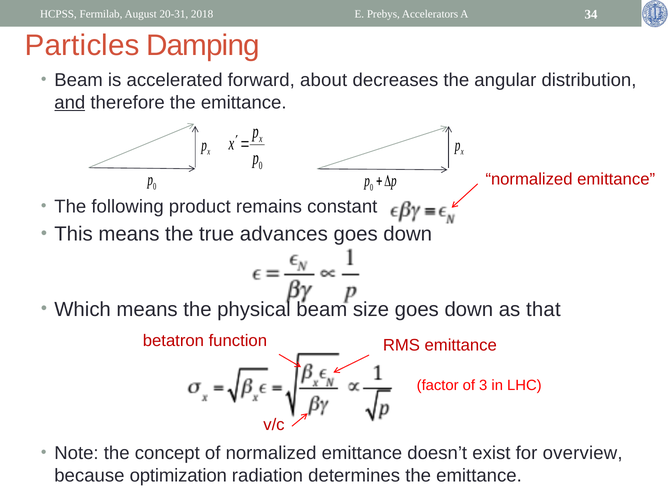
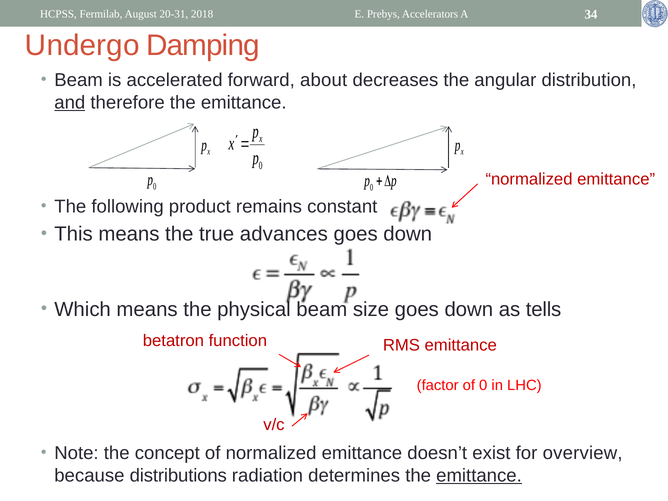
Particles: Particles -> Undergo
that: that -> tells
of 3: 3 -> 0
optimization: optimization -> distributions
emittance at (479, 476) underline: none -> present
